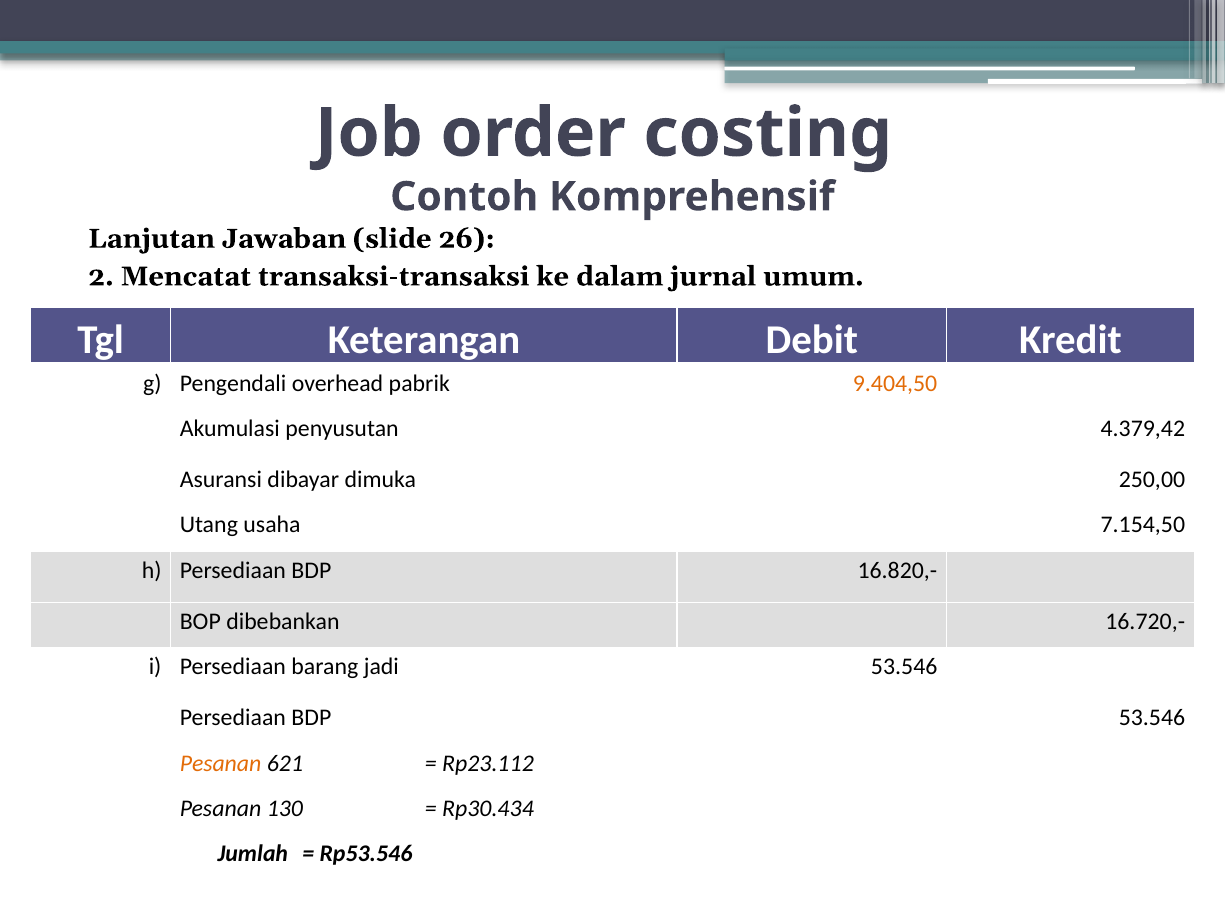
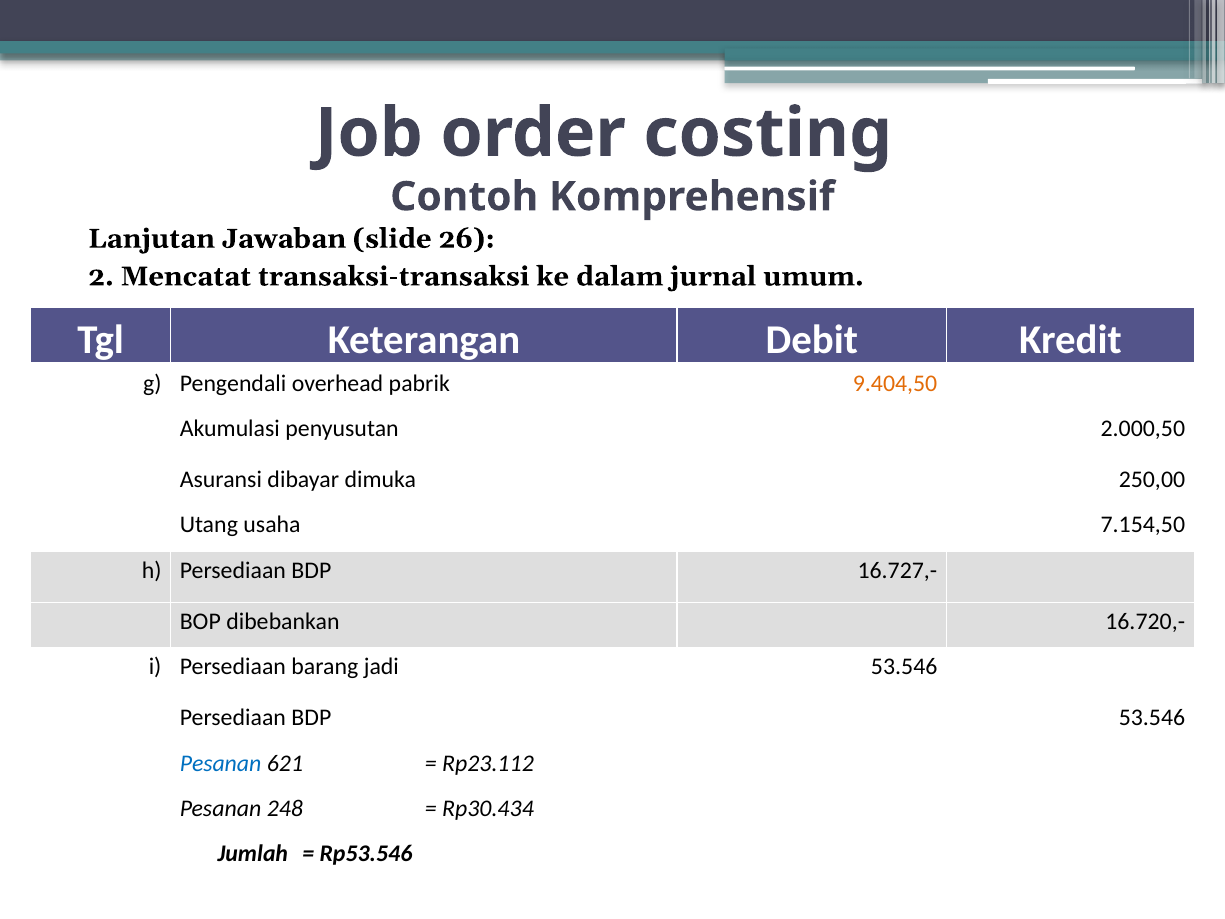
4.379,42: 4.379,42 -> 2.000,50
16.820,-: 16.820,- -> 16.727,-
Pesanan at (221, 763) colour: orange -> blue
130: 130 -> 248
